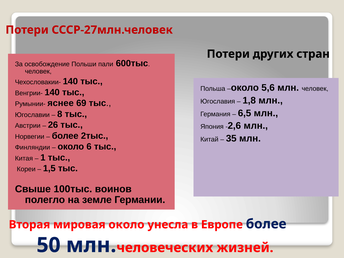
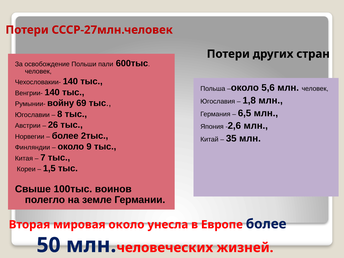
яснее: яснее -> войну
6: 6 -> 9
1: 1 -> 7
